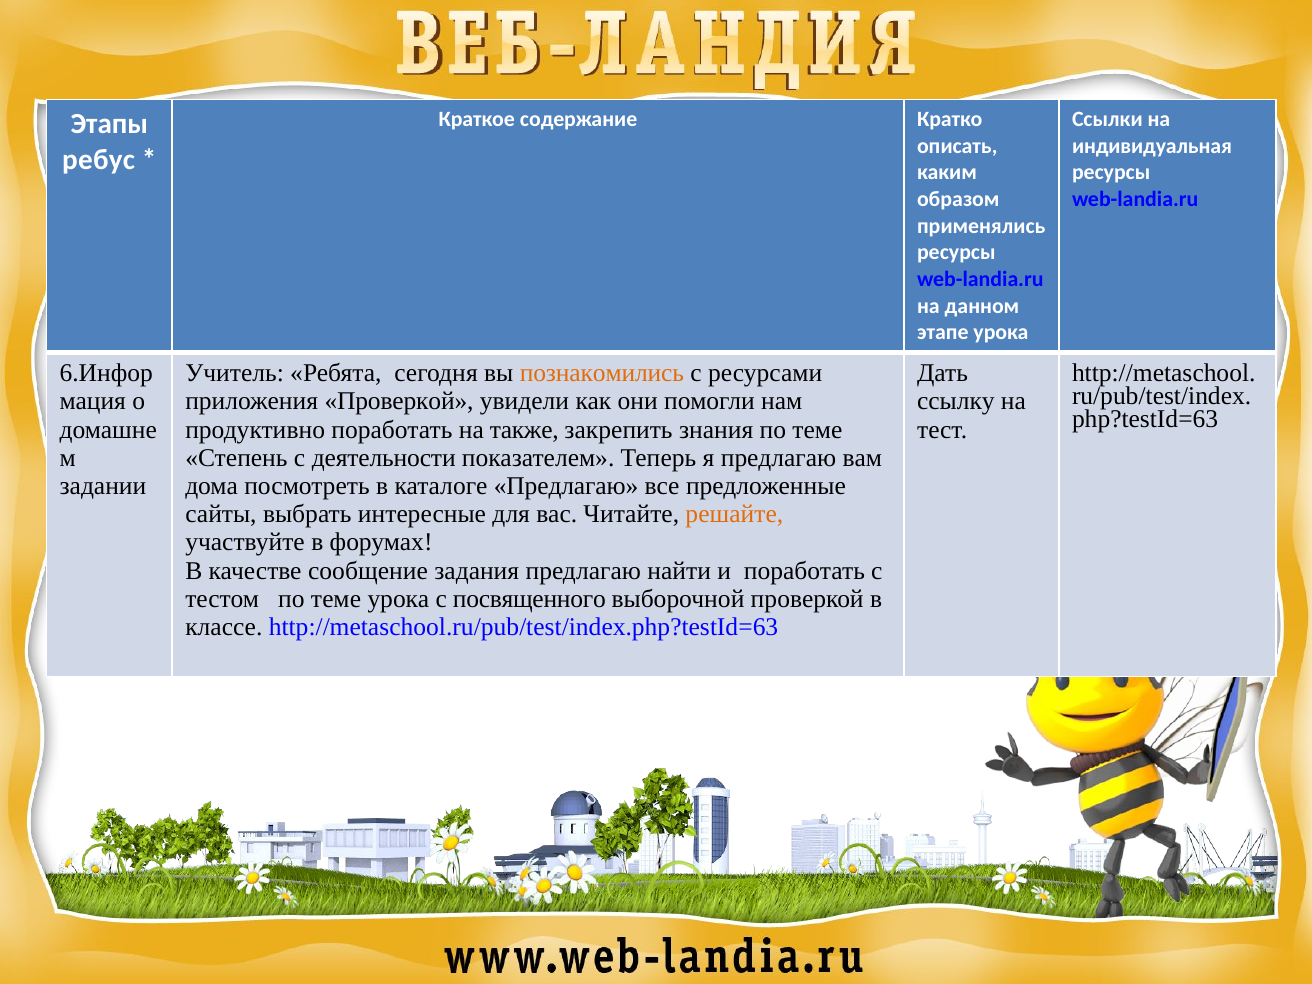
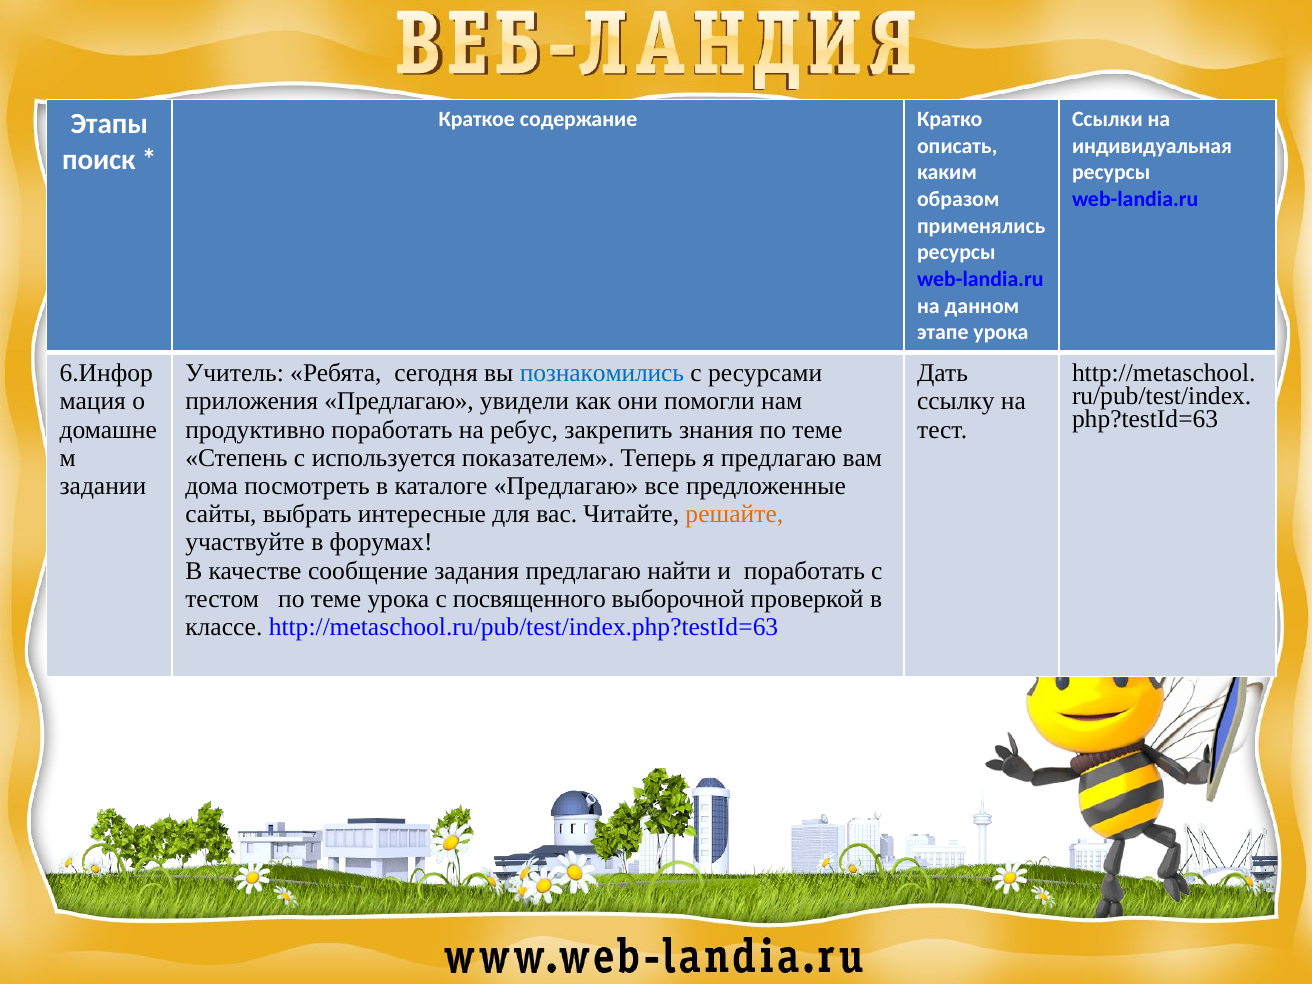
ребус: ребус -> поиск
познакомились colour: orange -> blue
приложения Проверкой: Проверкой -> Предлагаю
также: также -> ребус
деятельности: деятельности -> используется
